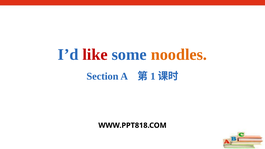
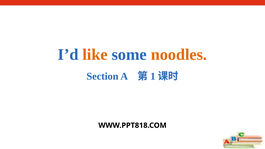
like colour: red -> orange
